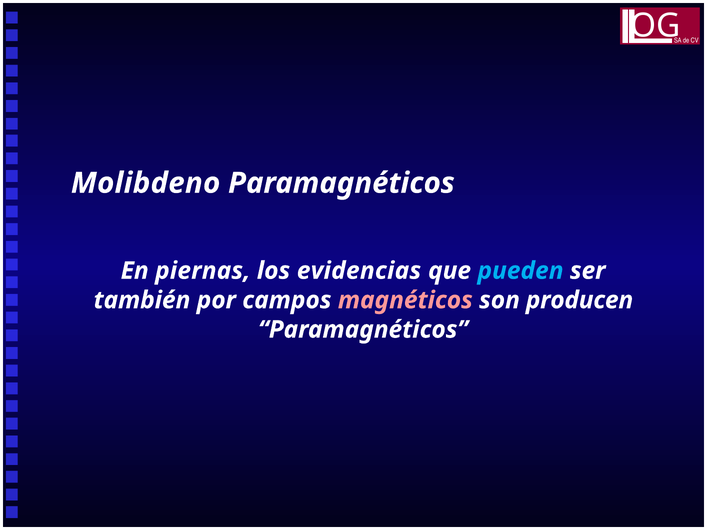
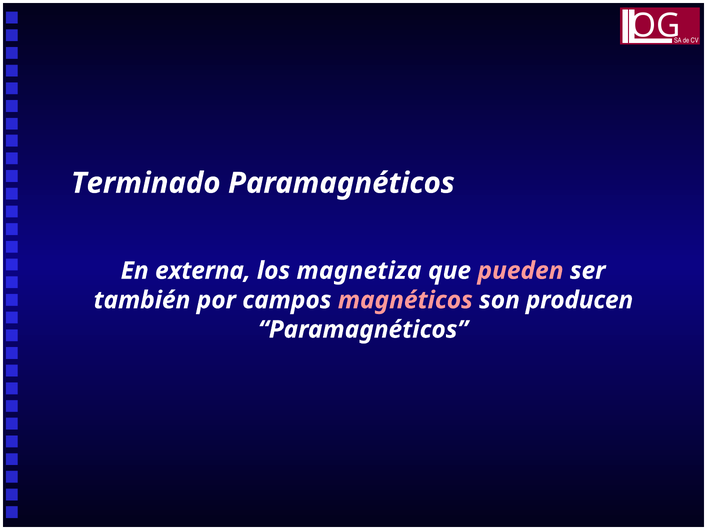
Molibdeno: Molibdeno -> Terminado
piernas: piernas -> externa
evidencias: evidencias -> magnetiza
pueden colour: light blue -> pink
